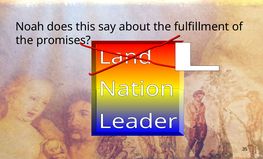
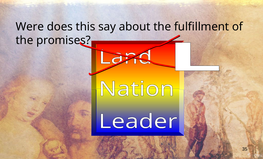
Noah: Noah -> Were
